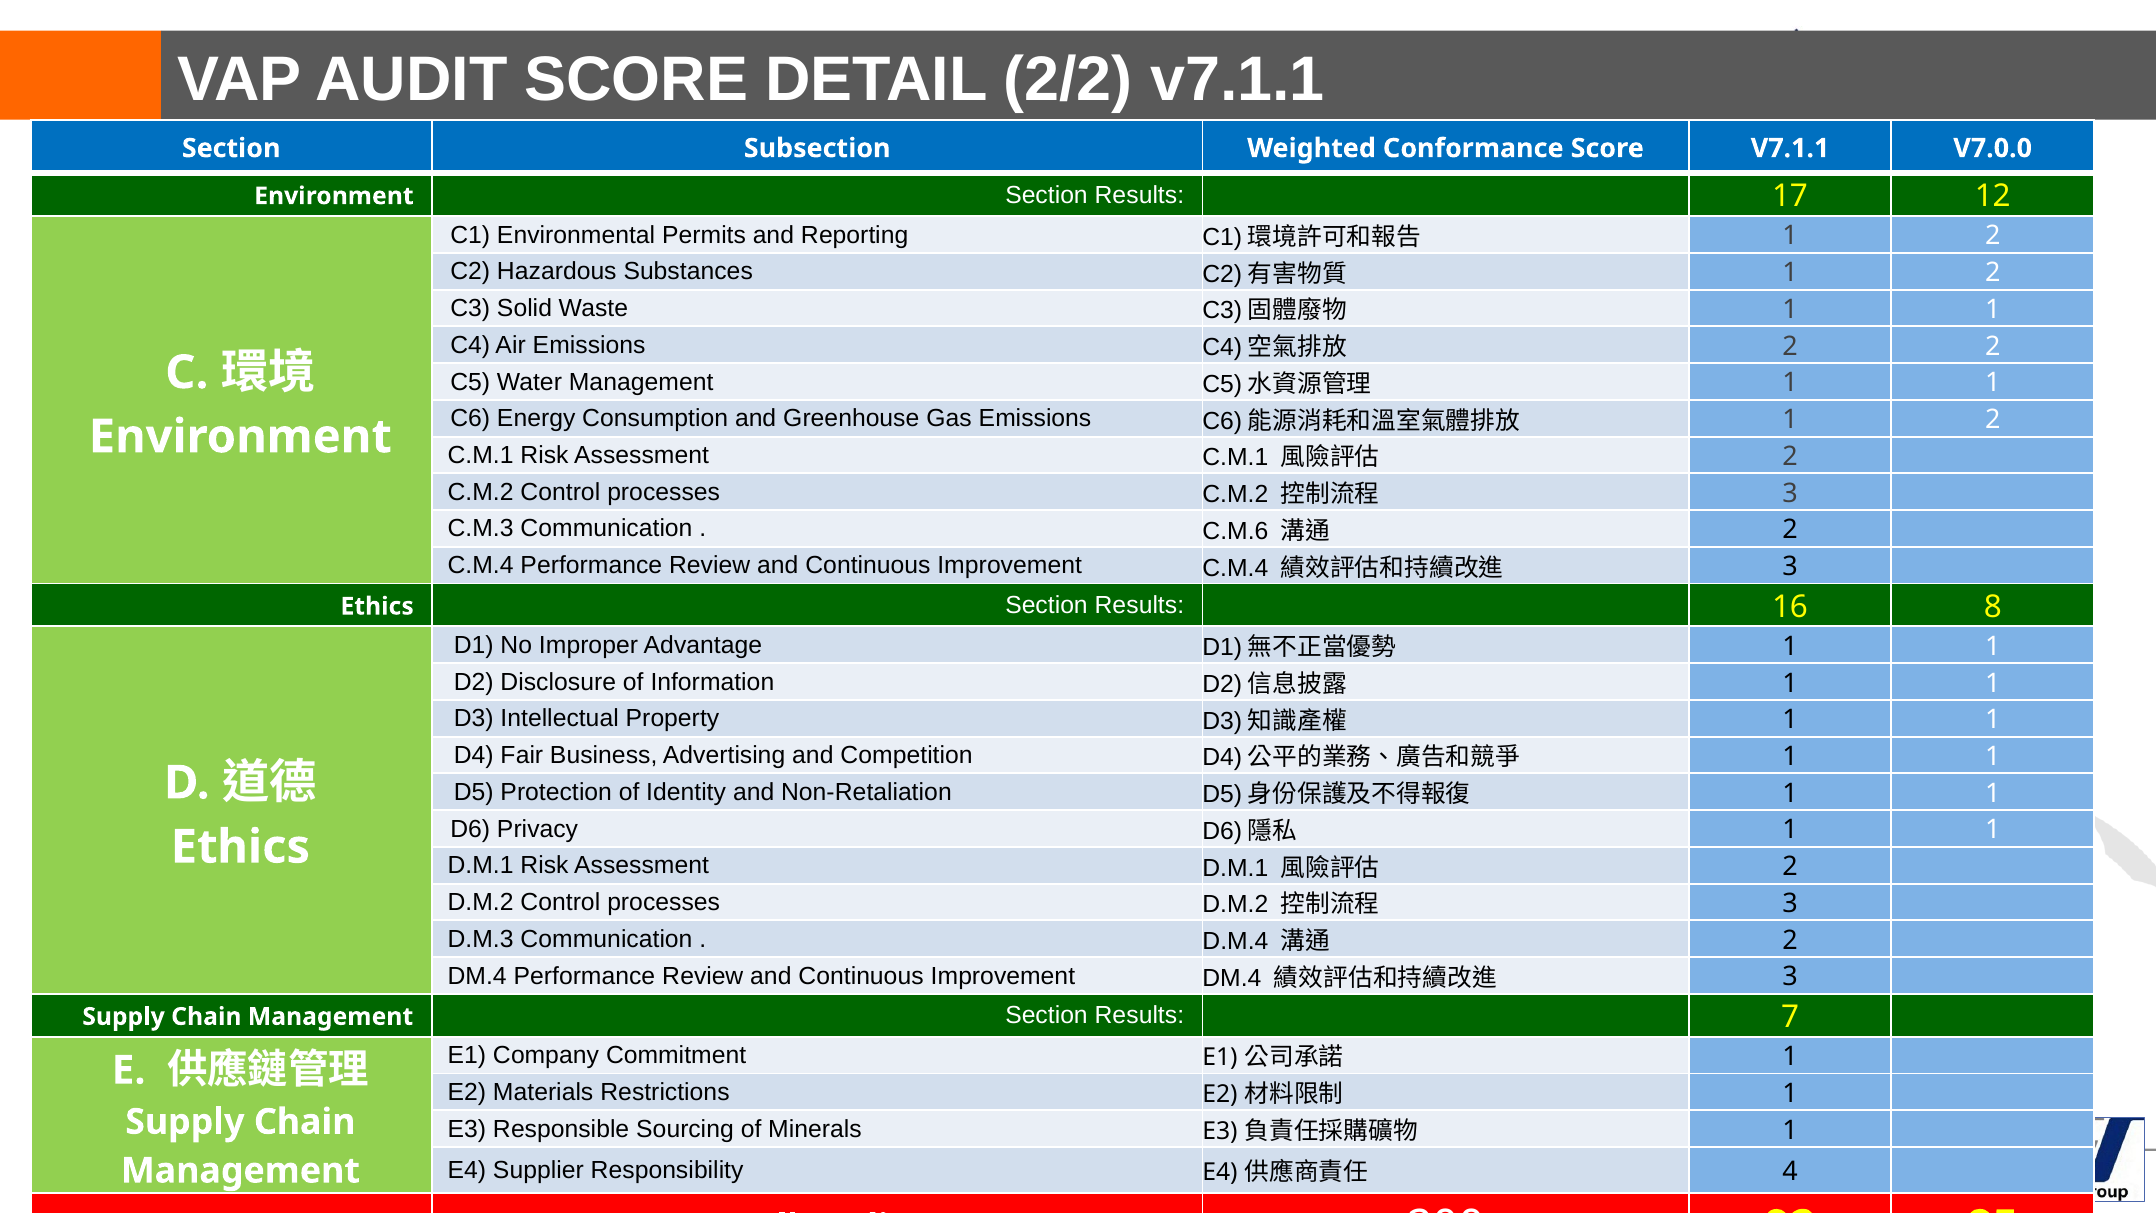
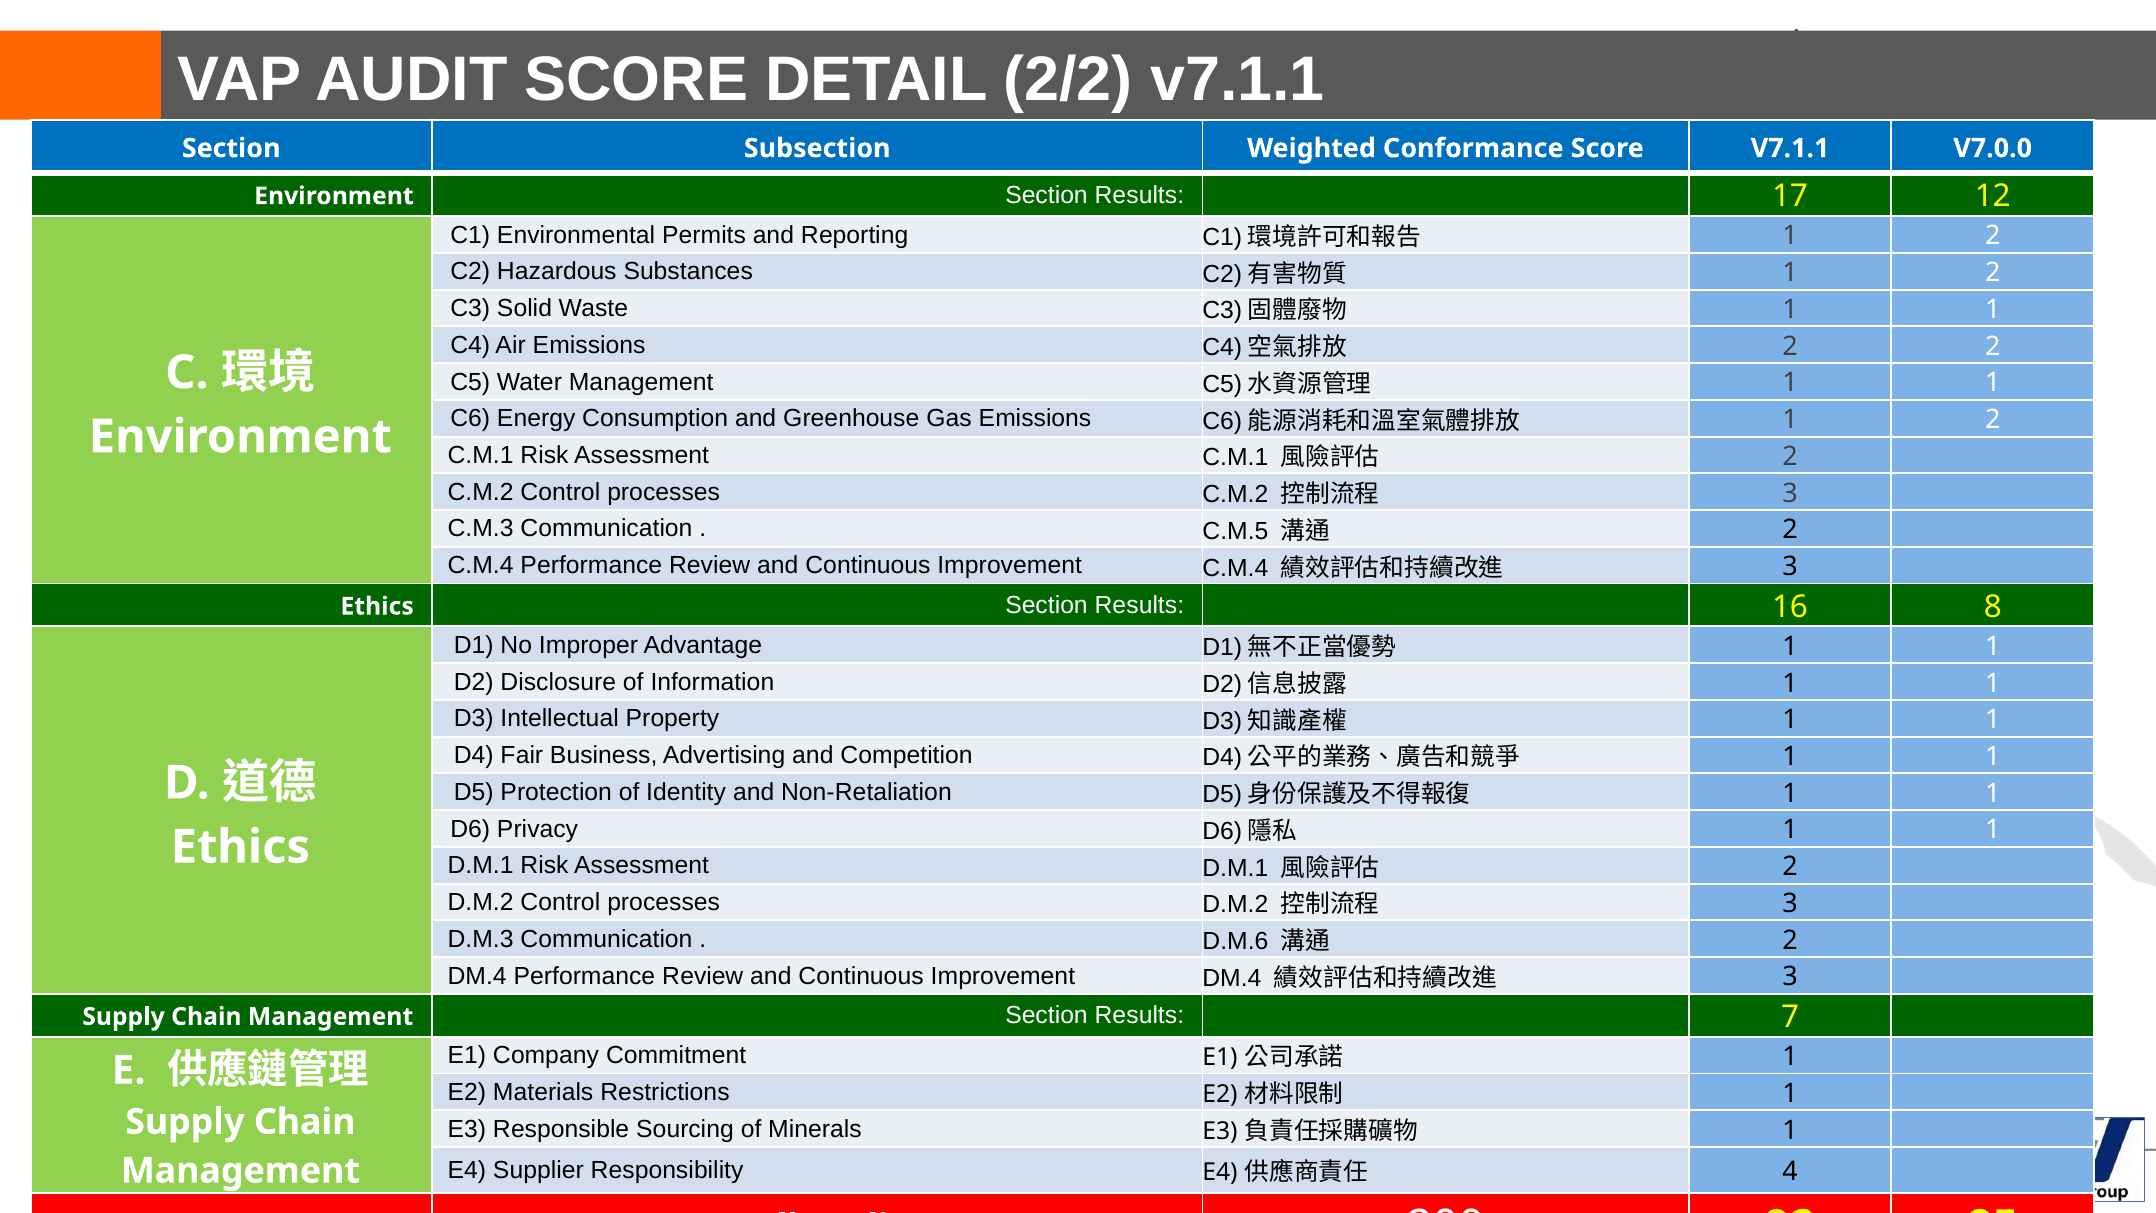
C.M.6: C.M.6 -> C.M.5
D.M.4: D.M.4 -> D.M.6
